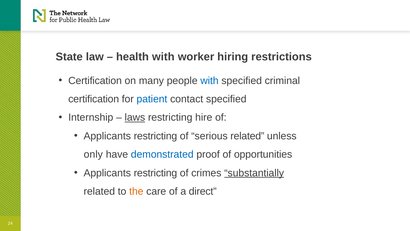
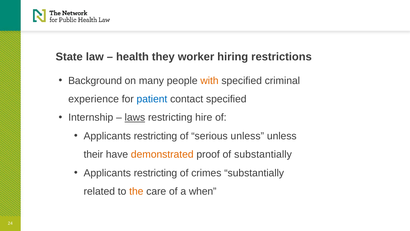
health with: with -> they
Certification at (95, 80): Certification -> Background
with at (210, 80) colour: blue -> orange
certification at (94, 99): certification -> experience
serious related: related -> unless
only: only -> their
demonstrated colour: blue -> orange
of opportunities: opportunities -> substantially
substantially at (254, 173) underline: present -> none
direct: direct -> when
